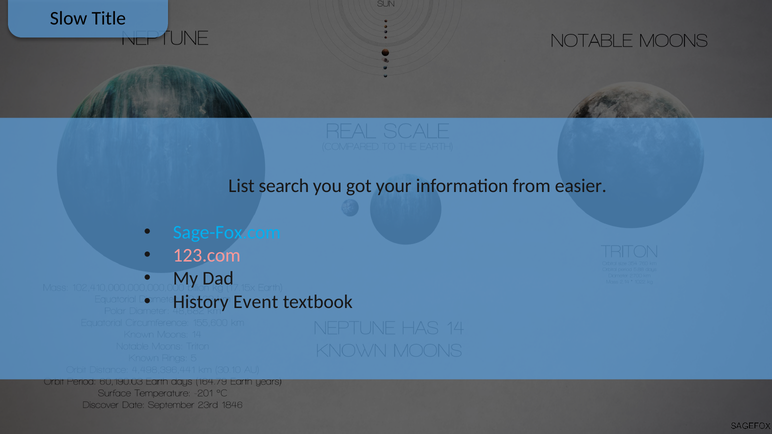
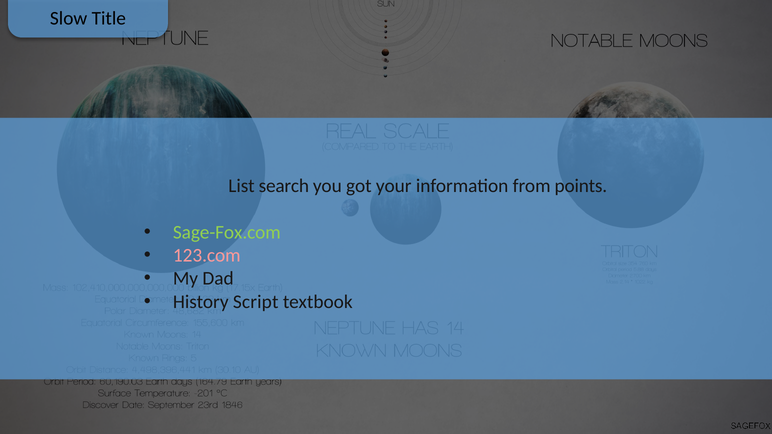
easier: easier -> points
Sage-Fox.com colour: light blue -> light green
Event: Event -> Script
